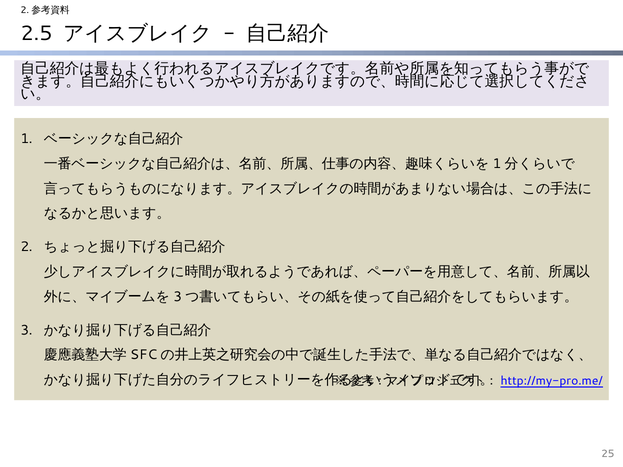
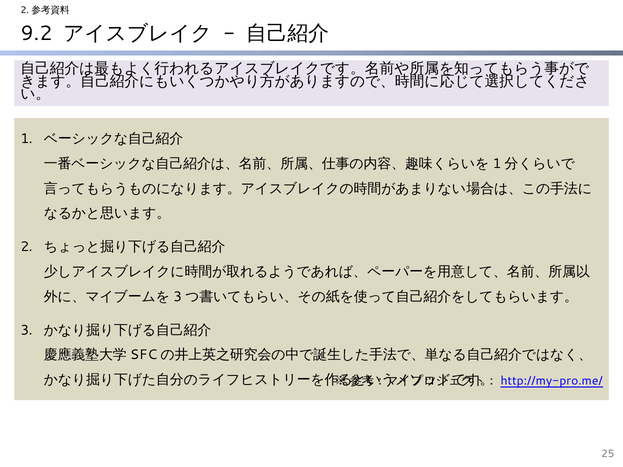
2.5: 2.5 -> 9.2
